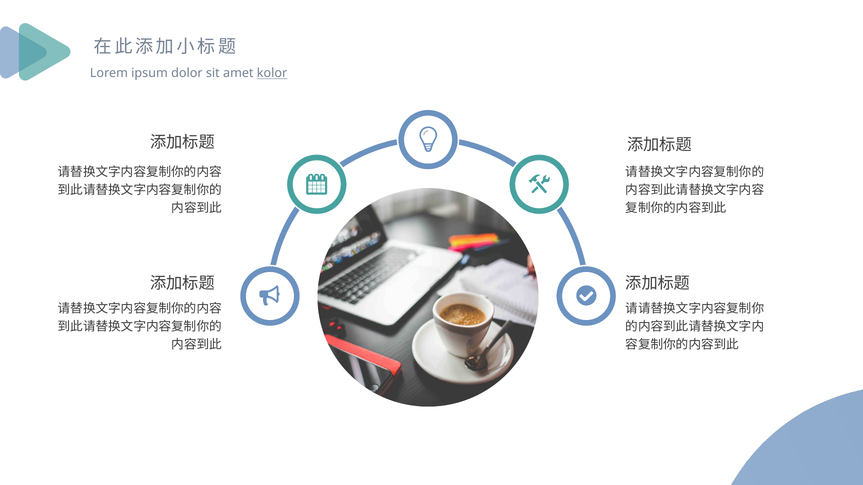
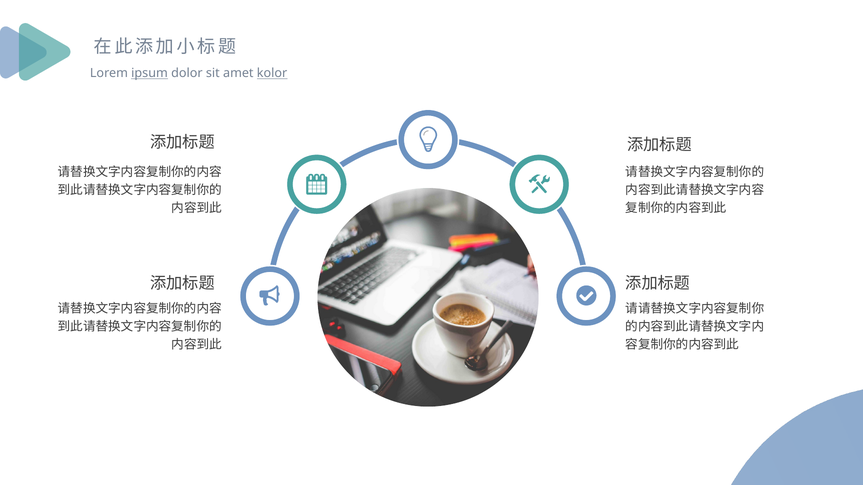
ipsum underline: none -> present
